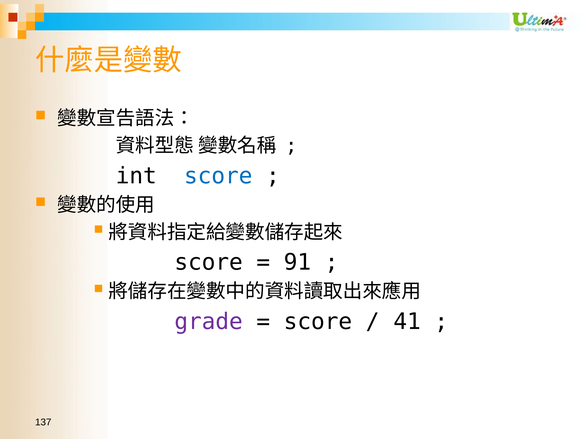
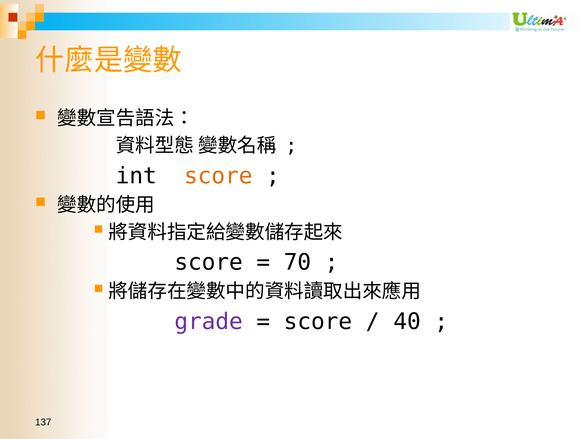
score at (218, 176) colour: blue -> orange
91: 91 -> 70
41: 41 -> 40
